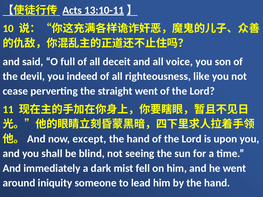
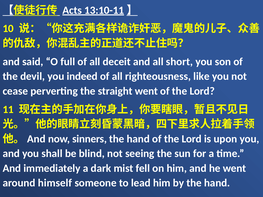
voice: voice -> short
except: except -> sinners
iniquity: iniquity -> himself
